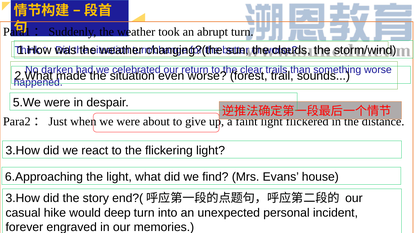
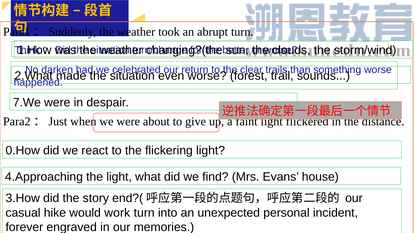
5.We: 5.We -> 7.We
3.How at (23, 151): 3.How -> 0.How
6.Approaching: 6.Approaching -> 4.Approaching
deep: deep -> work
